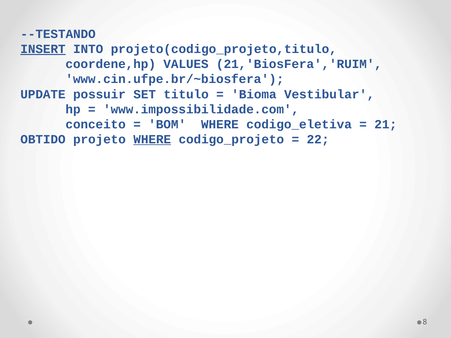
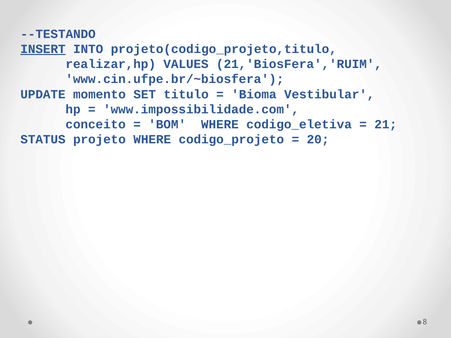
coordene,hp: coordene,hp -> realizar,hp
possuir: possuir -> momento
OBTIDO: OBTIDO -> STATUS
WHERE at (152, 139) underline: present -> none
22: 22 -> 20
